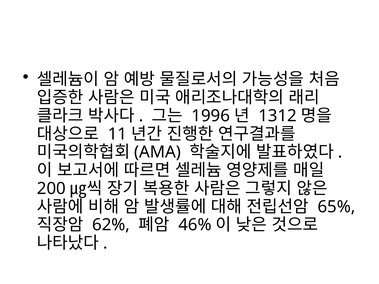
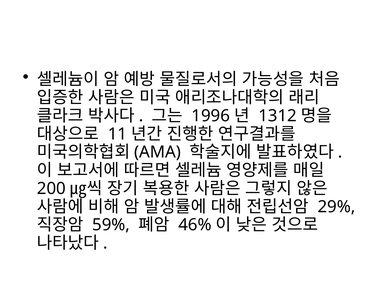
65%: 65% -> 29%
62%: 62% -> 59%
